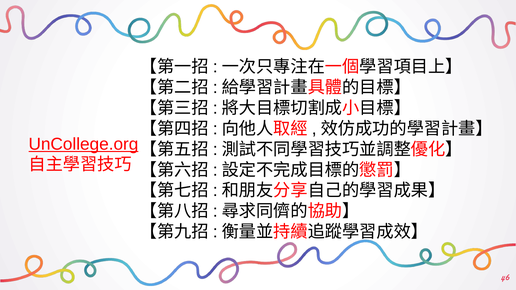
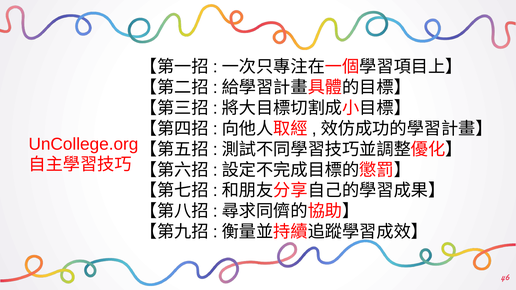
UnCollege.org underline: present -> none
